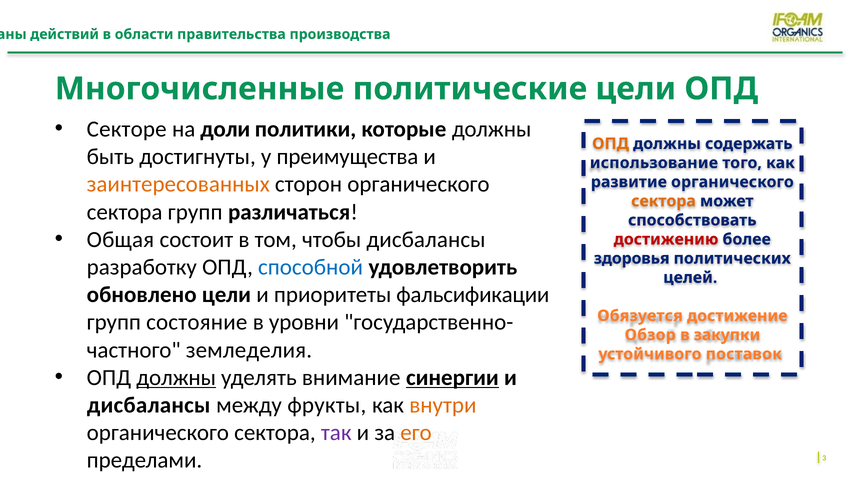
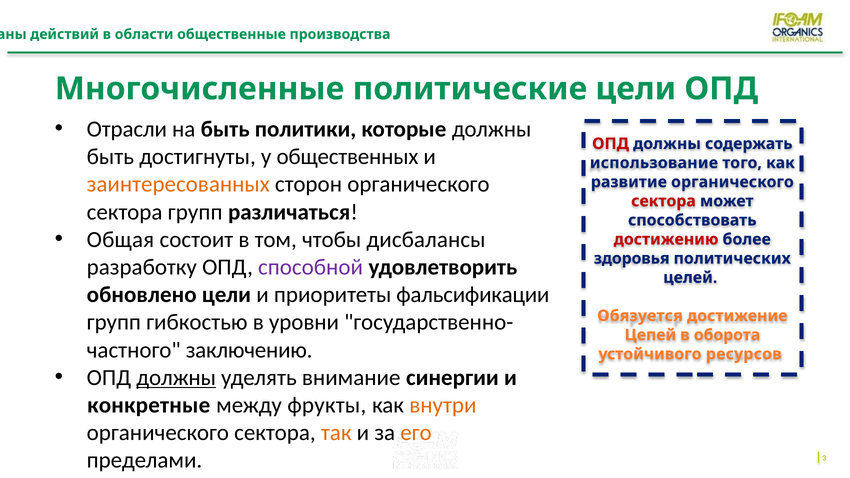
правительства: правительства -> общественные
Секторе: Секторе -> Отрасли
на доли: доли -> быть
ОПД at (611, 144) colour: orange -> red
преимущества: преимущества -> общественных
сектора at (664, 201) colour: orange -> red
способной colour: blue -> purple
состояние: состояние -> гибкостью
Обзор: Обзор -> Цепей
закупки: закупки -> оборота
земледелия: земледелия -> заключению
поставок: поставок -> ресурсов
синергии underline: present -> none
дисбалансы at (149, 405): дисбалансы -> конкретные
так colour: purple -> orange
